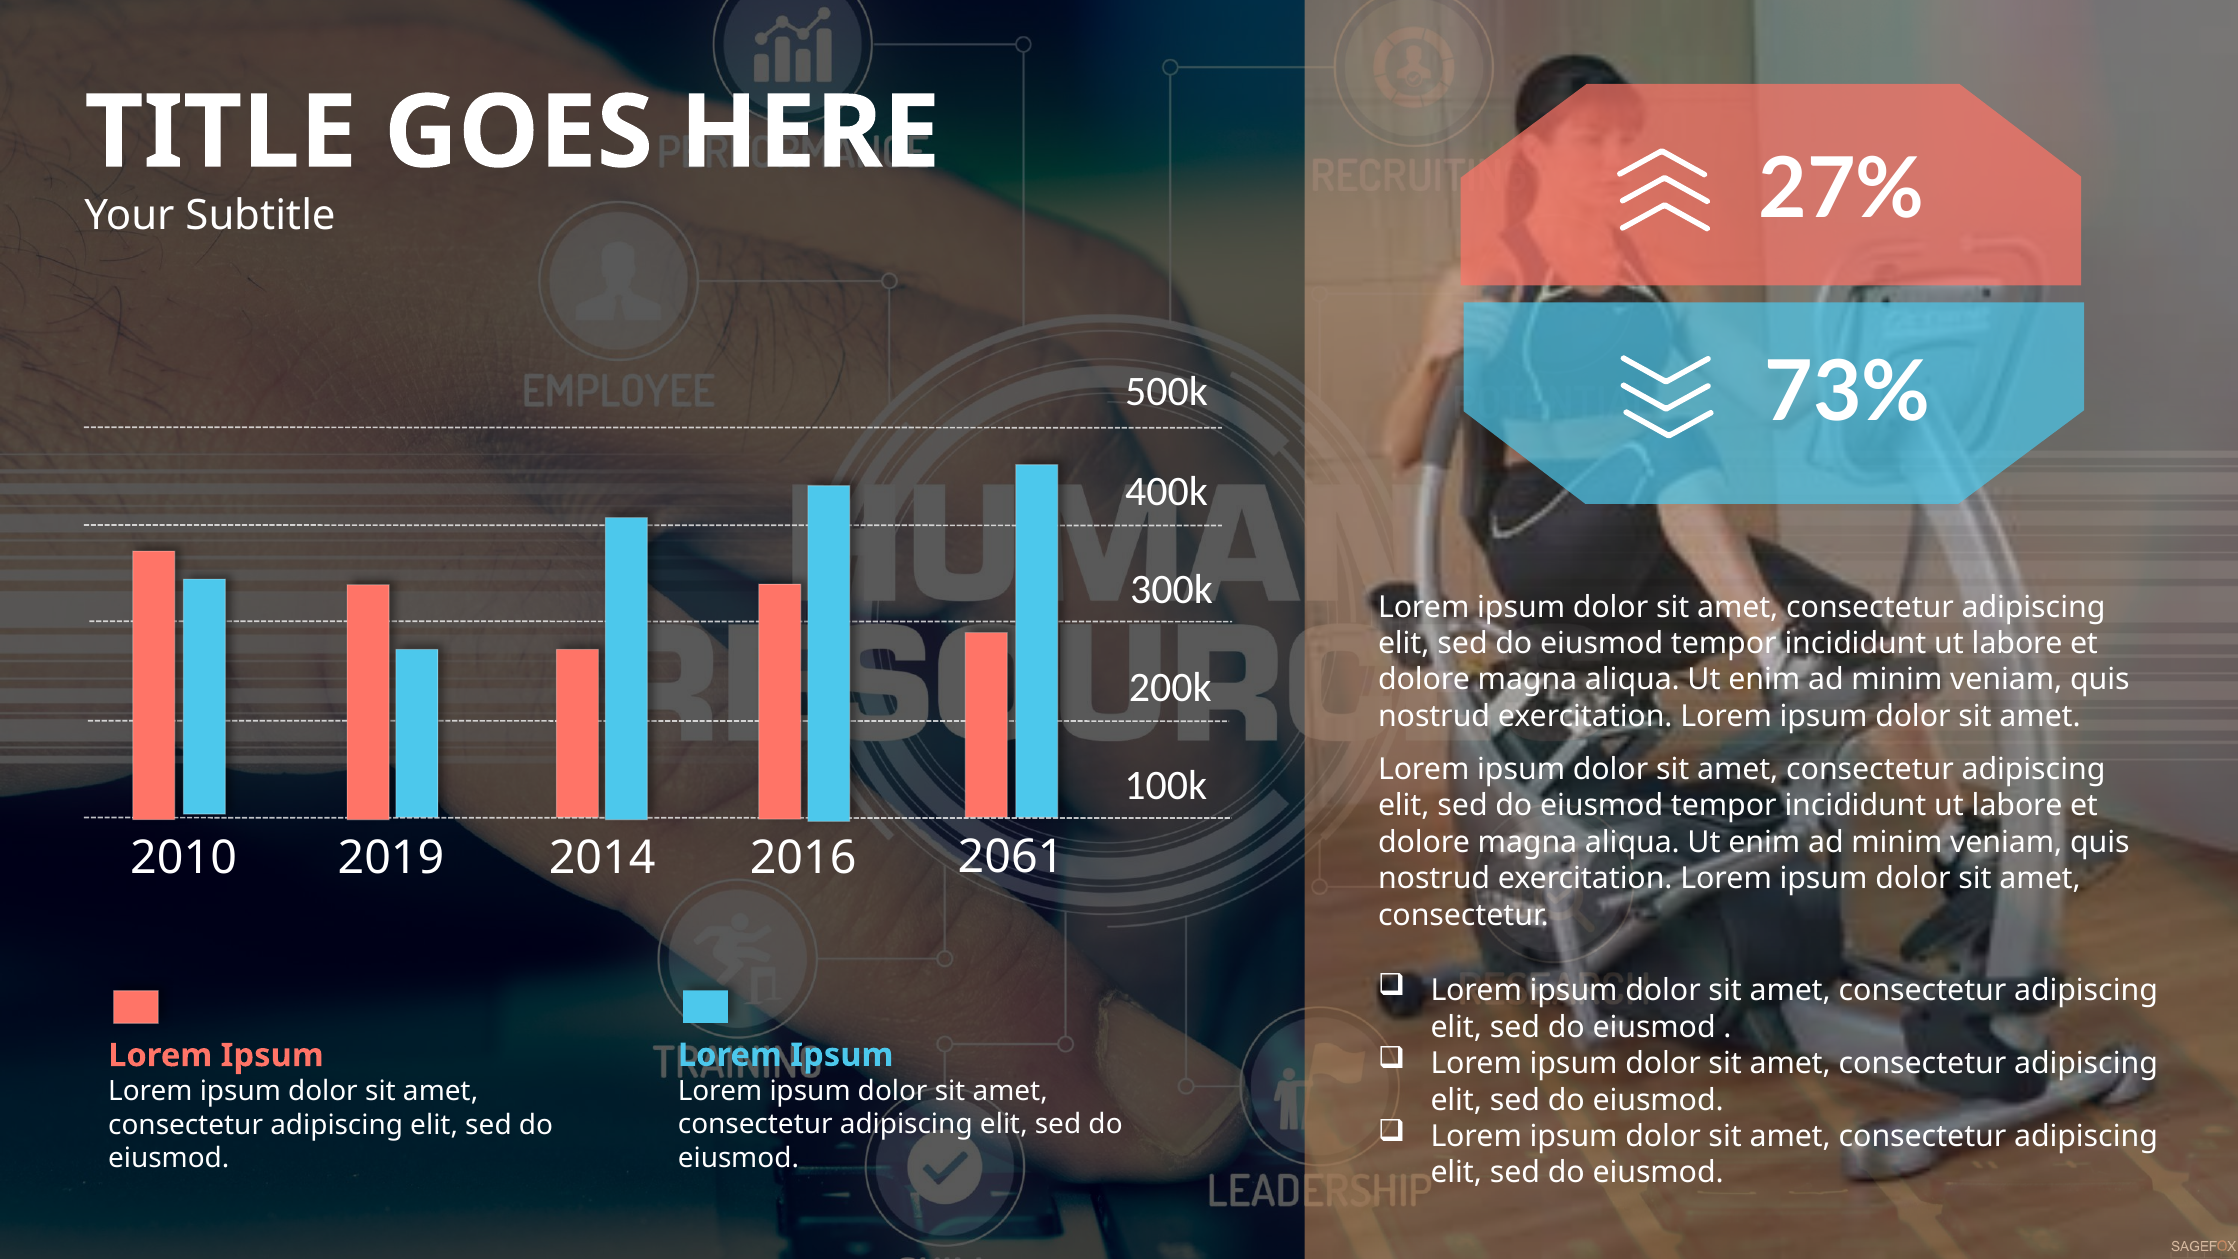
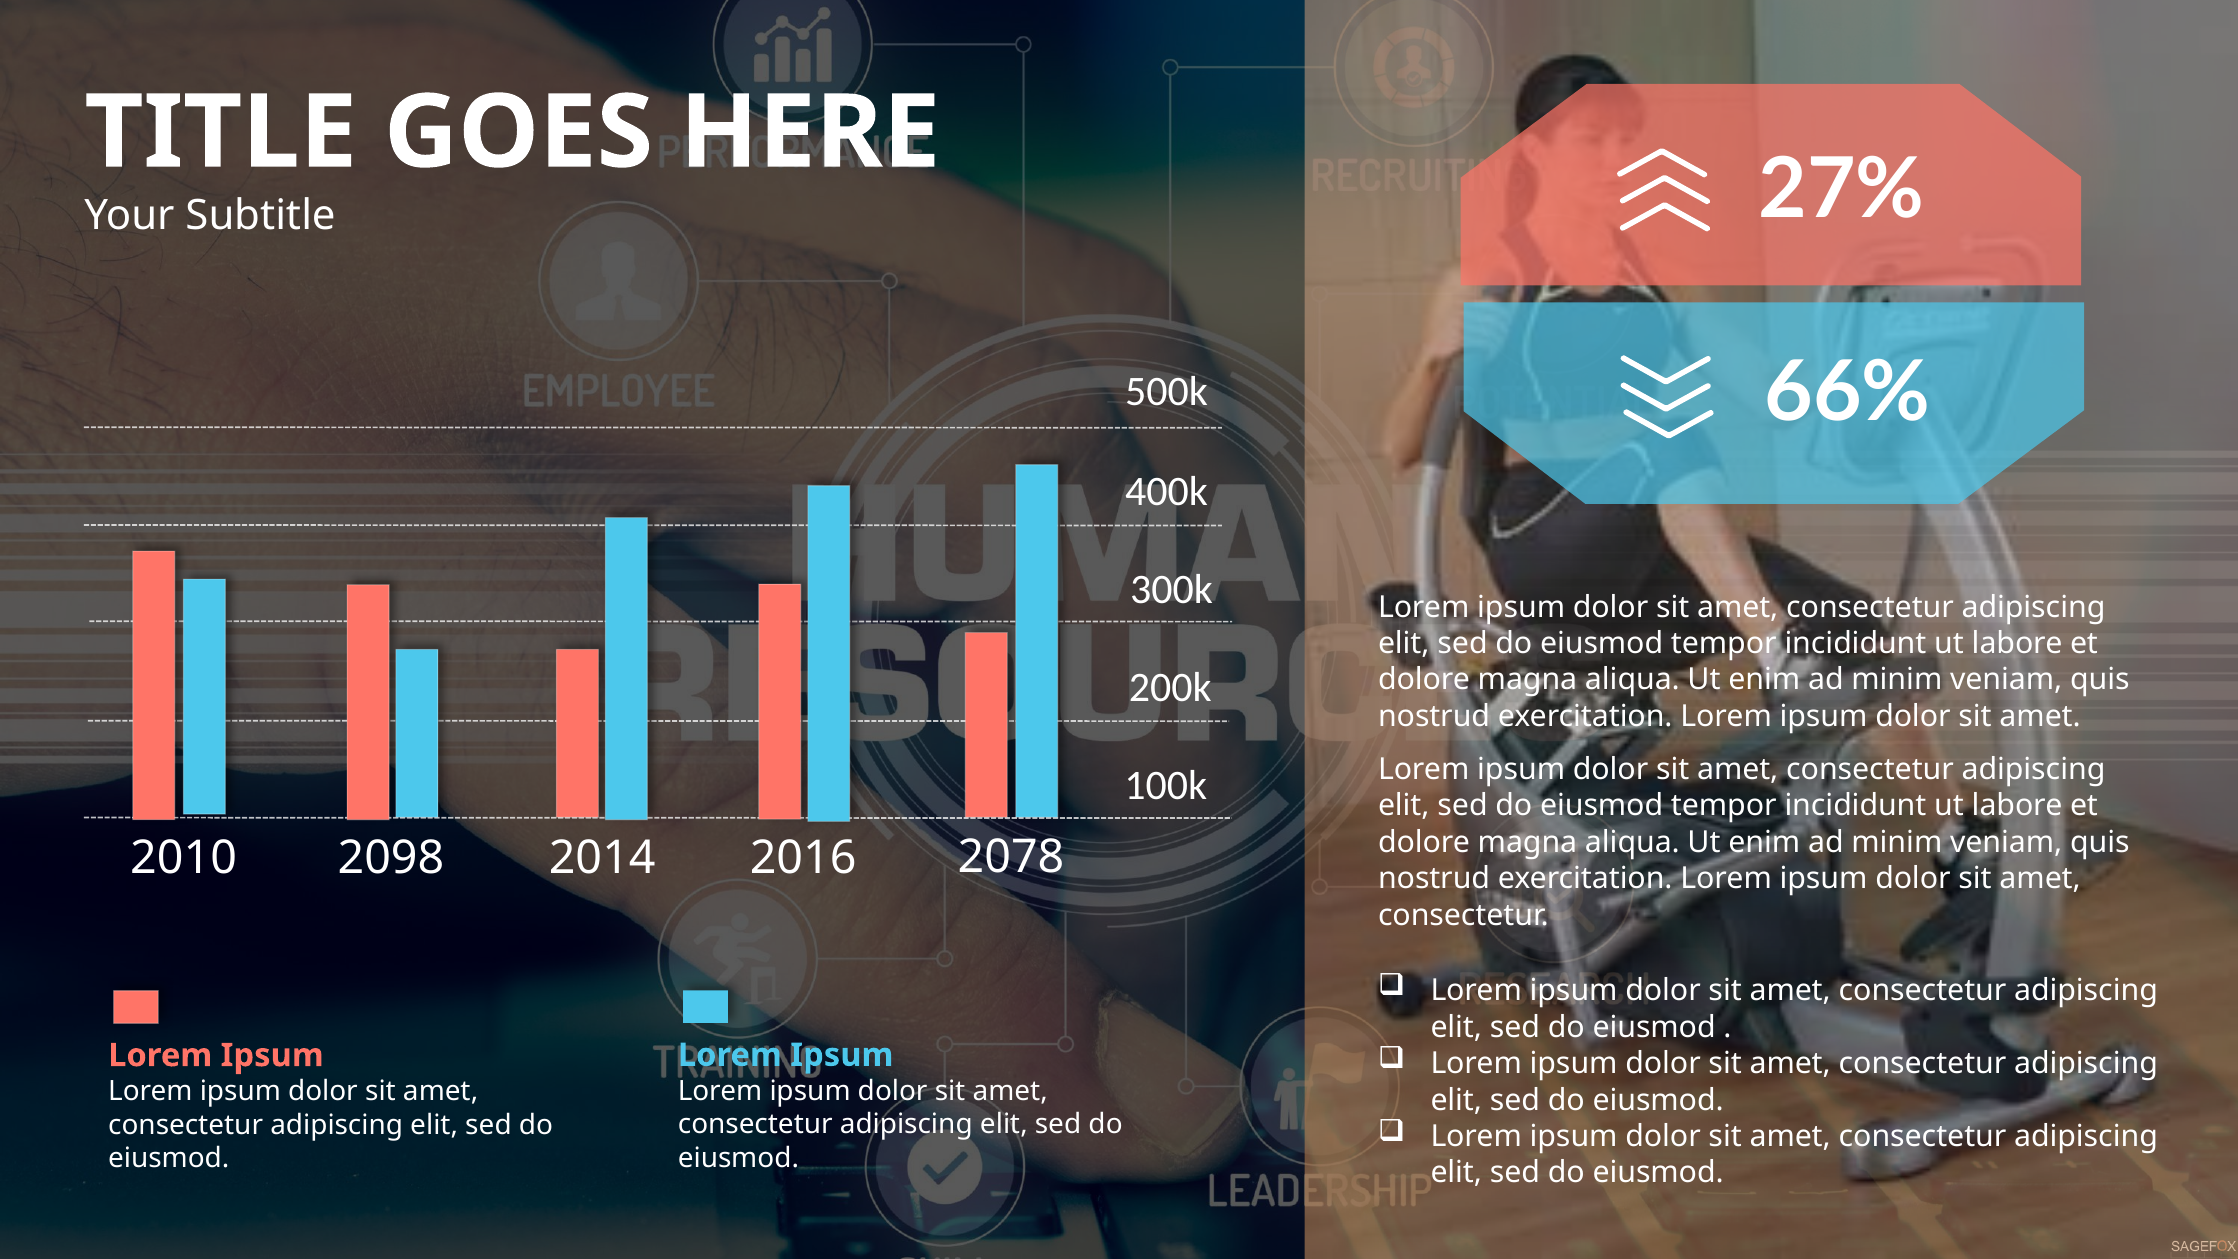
73%: 73% -> 66%
2019: 2019 -> 2098
2061: 2061 -> 2078
